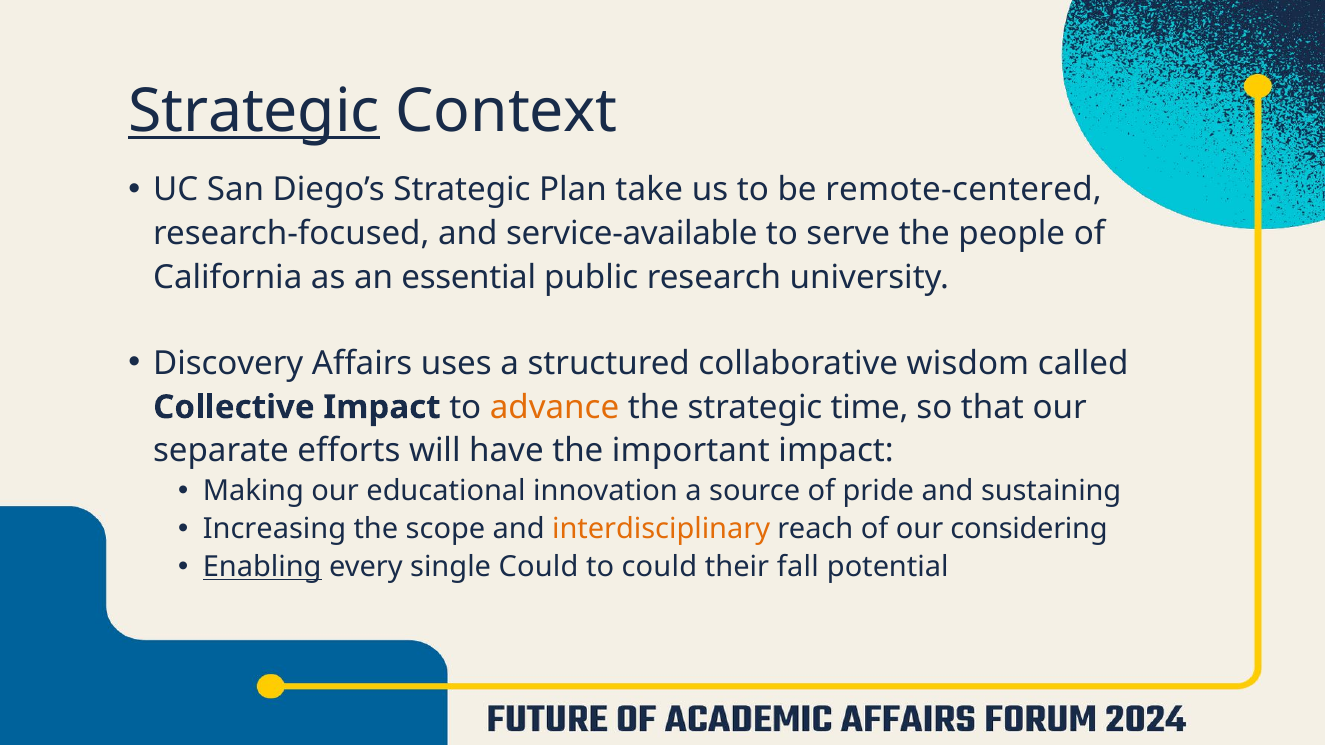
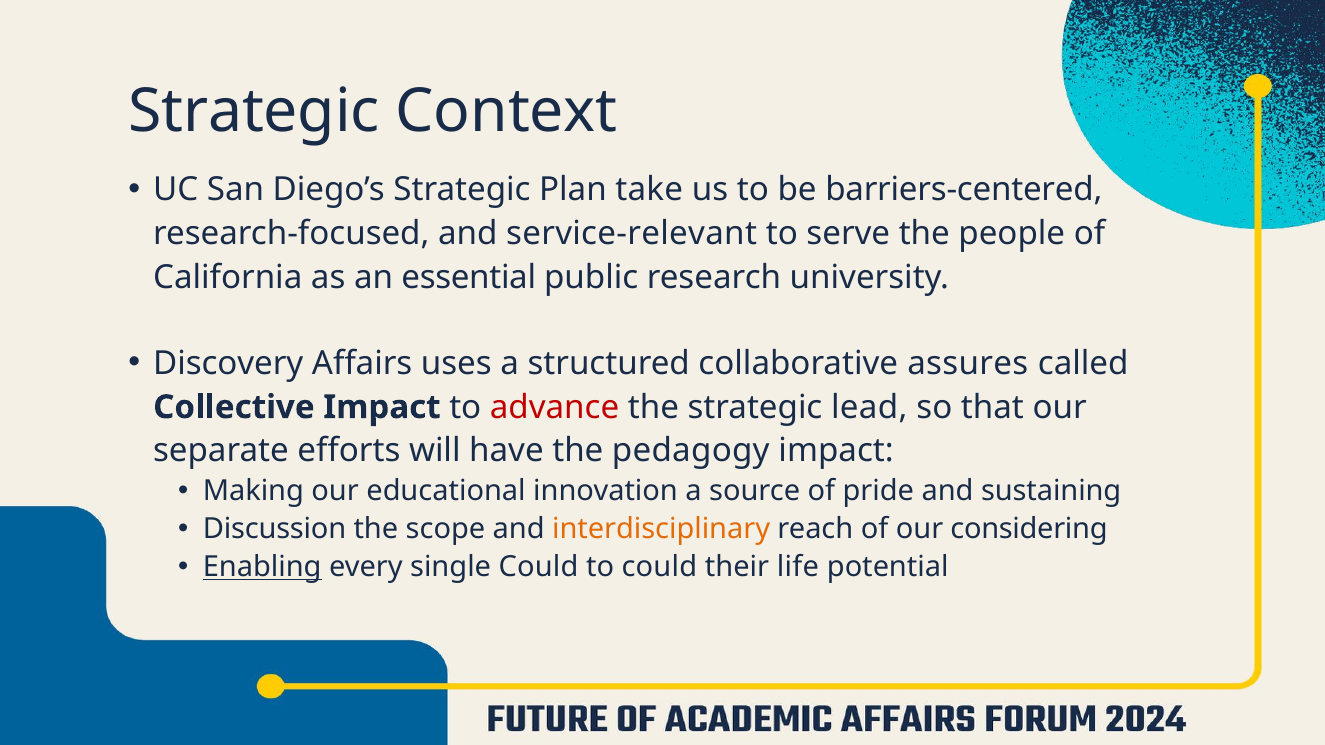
Strategic at (254, 111) underline: present -> none
remote-centered: remote-centered -> barriers-centered
service-available: service-available -> service-relevant
wisdom: wisdom -> assures
advance colour: orange -> red
time: time -> lead
important: important -> pedagogy
Increasing: Increasing -> Discussion
fall: fall -> life
